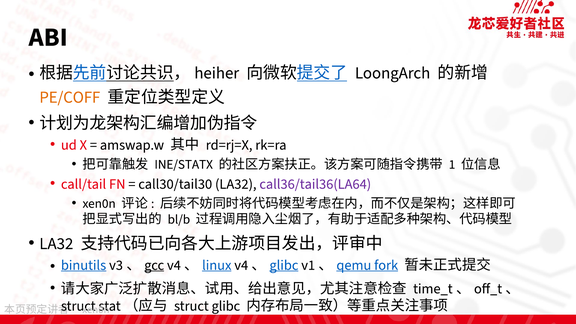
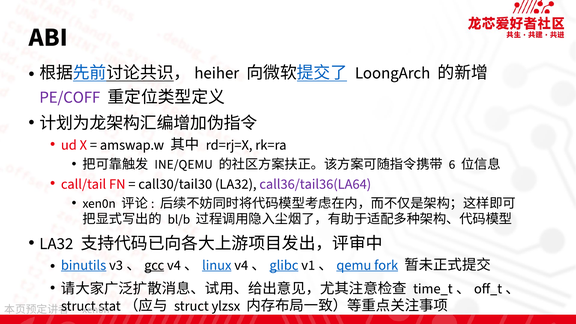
PE/COFF colour: orange -> purple
INE/STATX: INE/STATX -> INE/QEMU
1: 1 -> 6
glibc: glibc -> ylzsx
